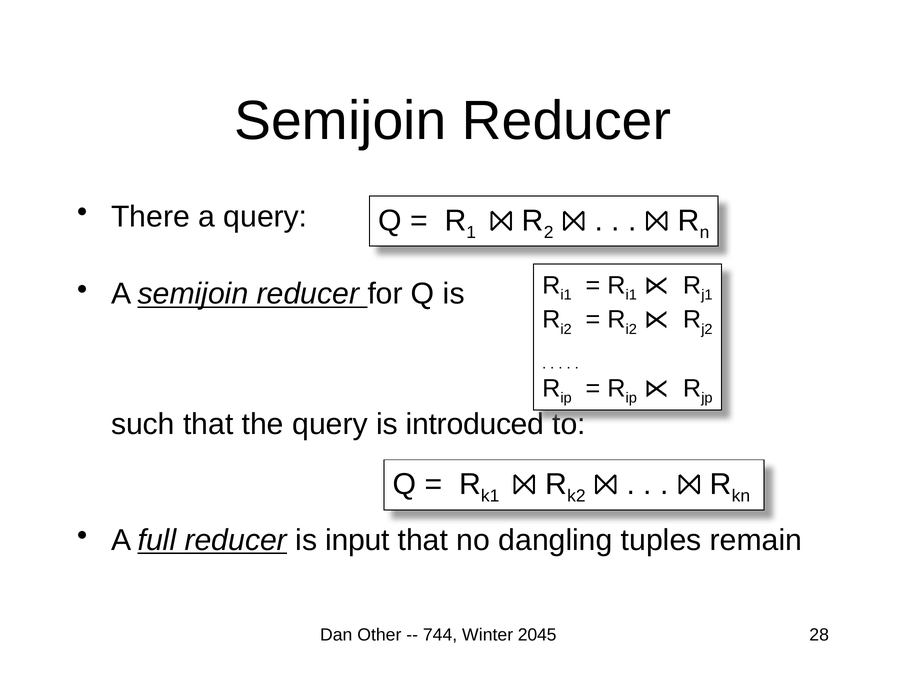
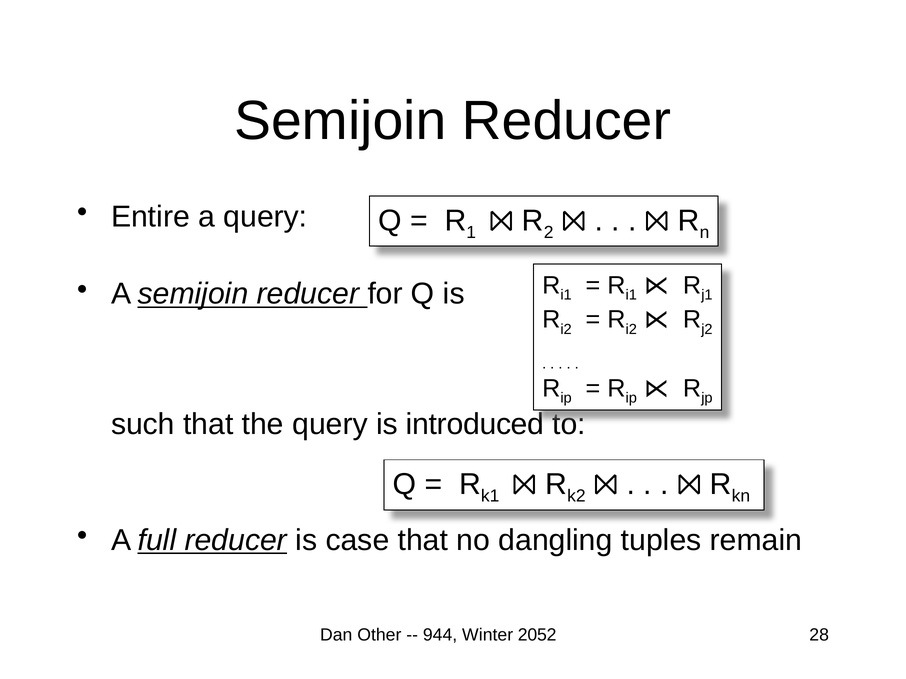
There: There -> Entire
input: input -> case
744: 744 -> 944
2045: 2045 -> 2052
